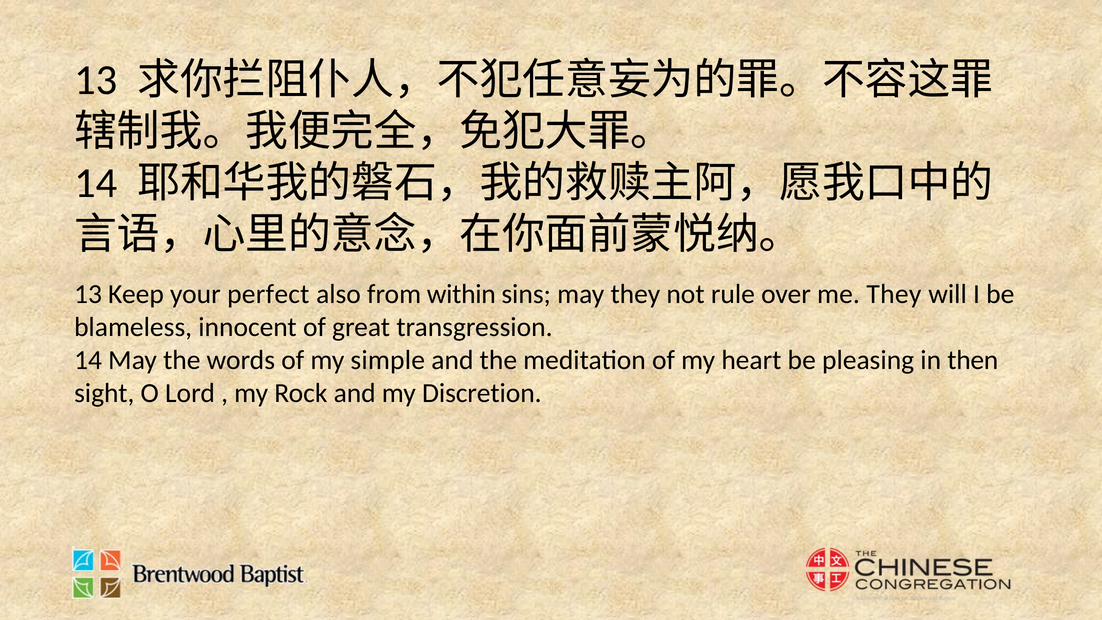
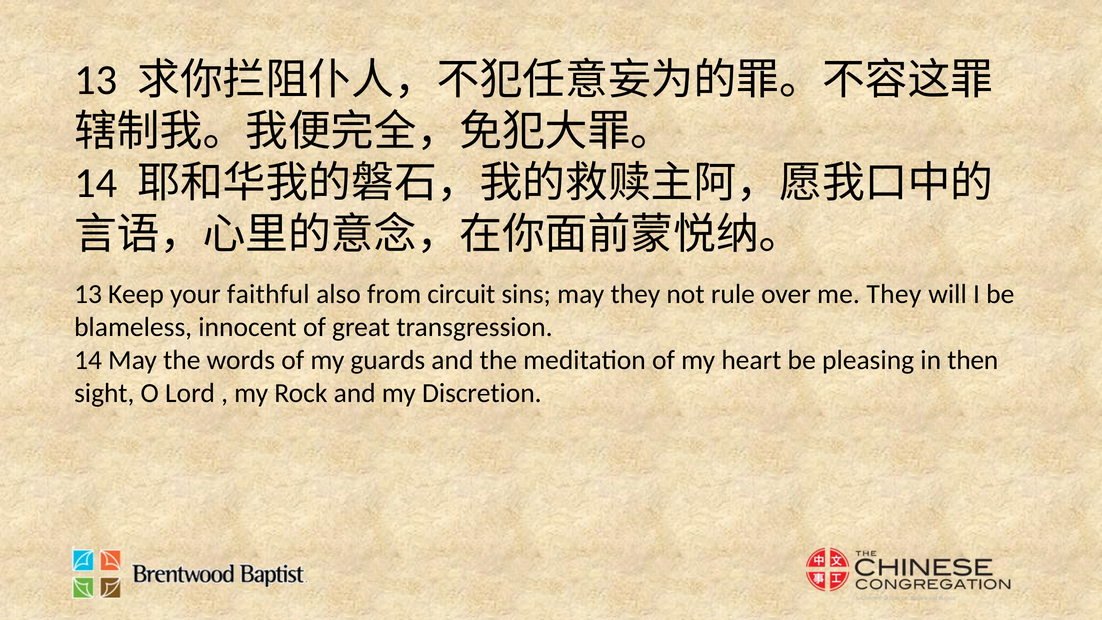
perfect: perfect -> faithful
within: within -> circuit
simple: simple -> guards
